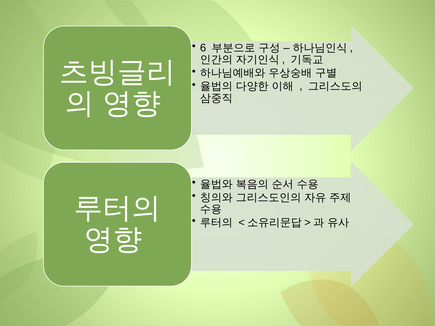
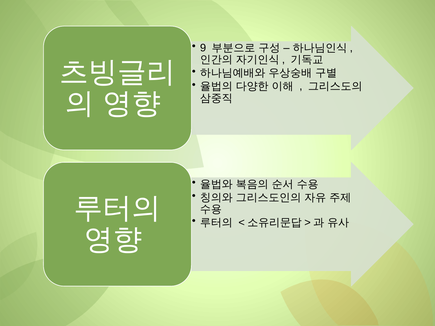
6: 6 -> 9
